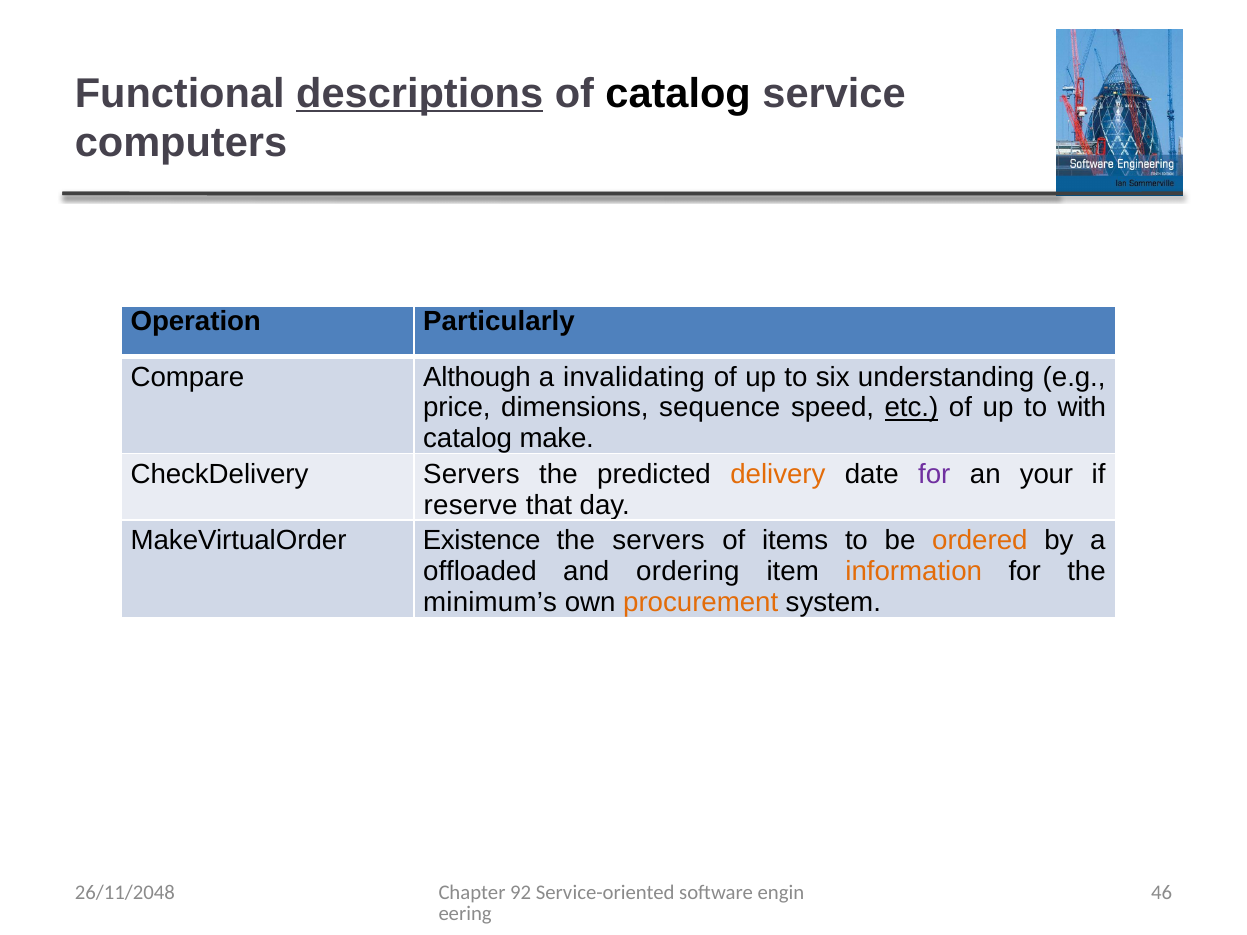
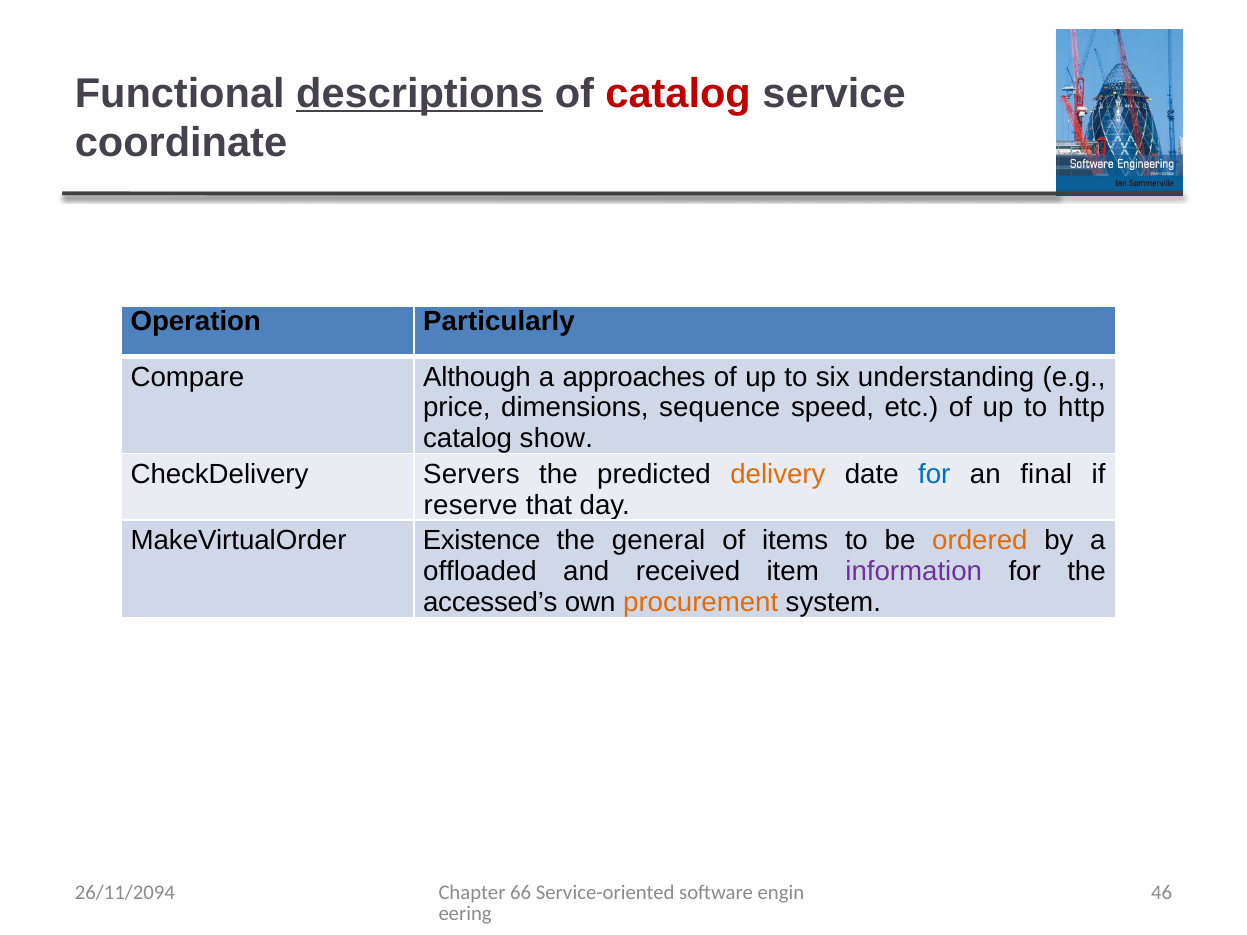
catalog at (678, 93) colour: black -> red
computers: computers -> coordinate
invalidating: invalidating -> approaches
etc underline: present -> none
with: with -> http
make: make -> show
for at (934, 474) colour: purple -> blue
your: your -> final
the servers: servers -> general
ordering: ordering -> received
information colour: orange -> purple
minimum’s: minimum’s -> accessed’s
92: 92 -> 66
26/11/2048: 26/11/2048 -> 26/11/2094
